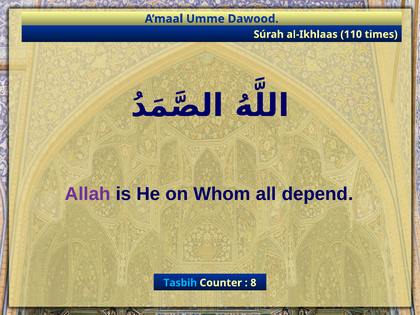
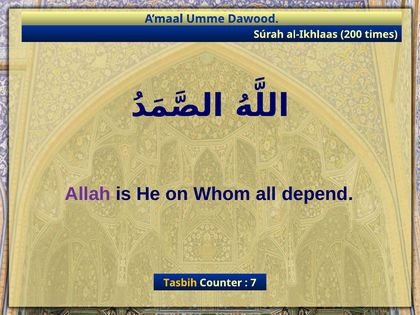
110: 110 -> 200
Tasbih colour: light blue -> yellow
8: 8 -> 7
